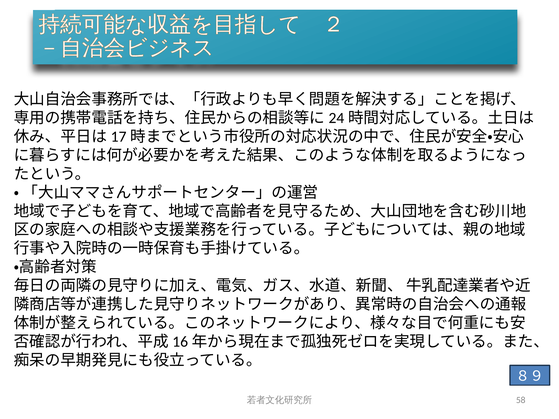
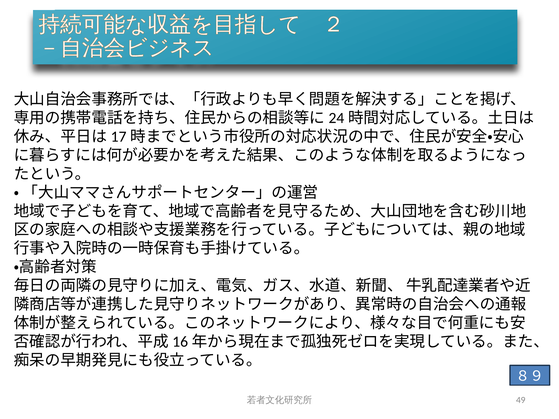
58: 58 -> 49
